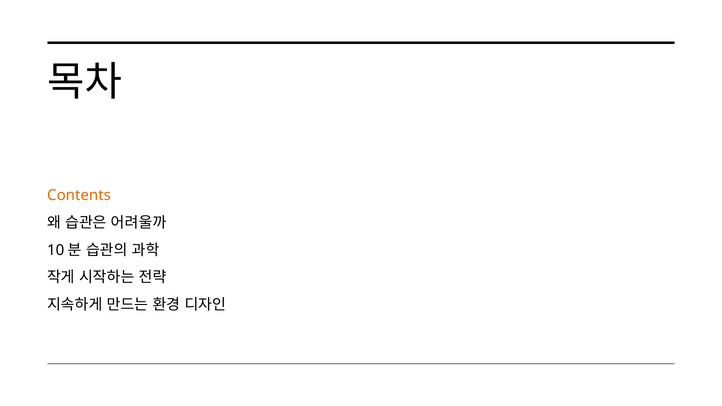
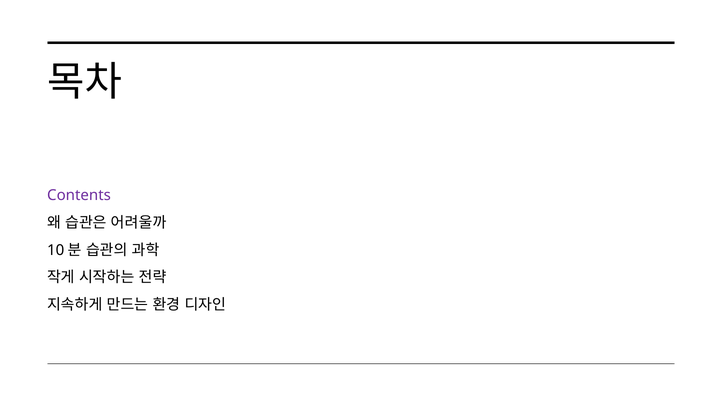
Contents colour: orange -> purple
